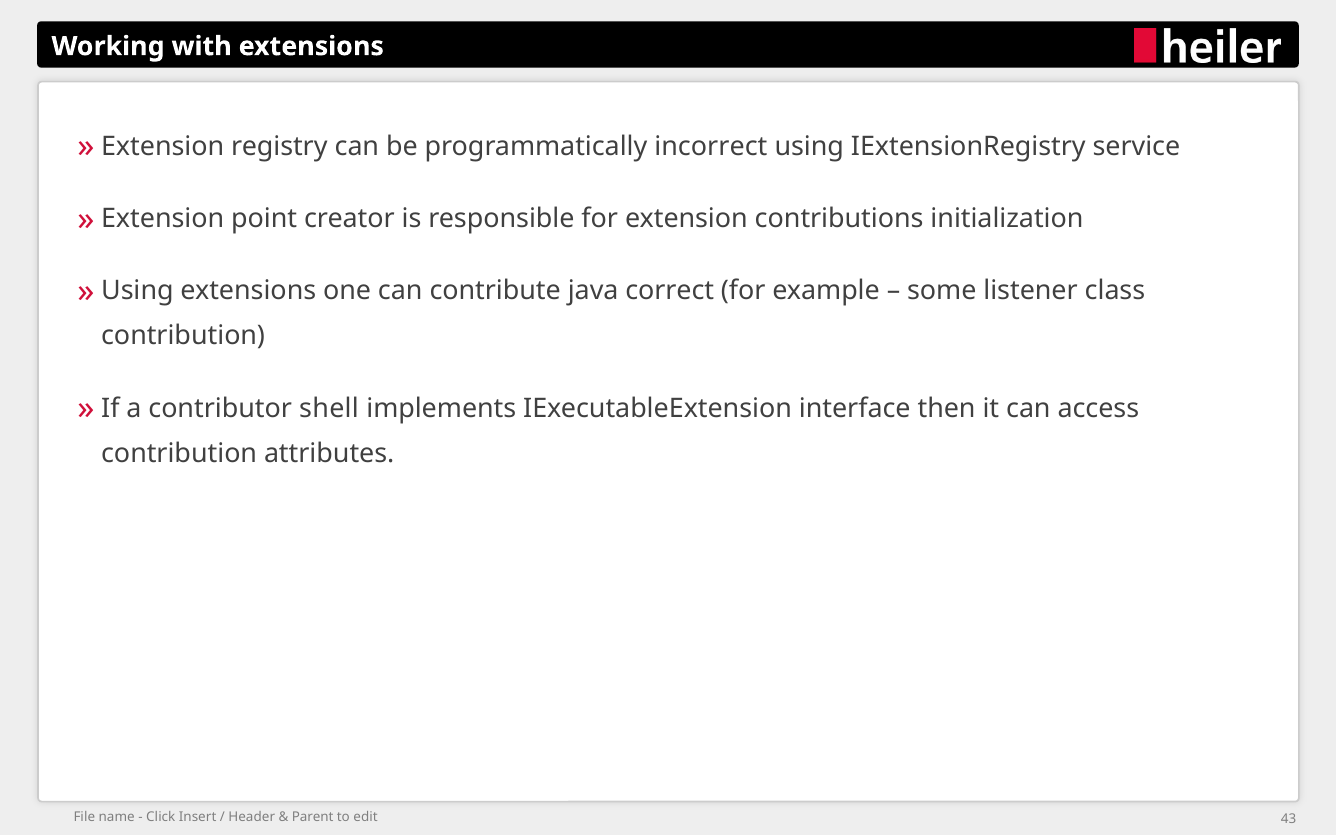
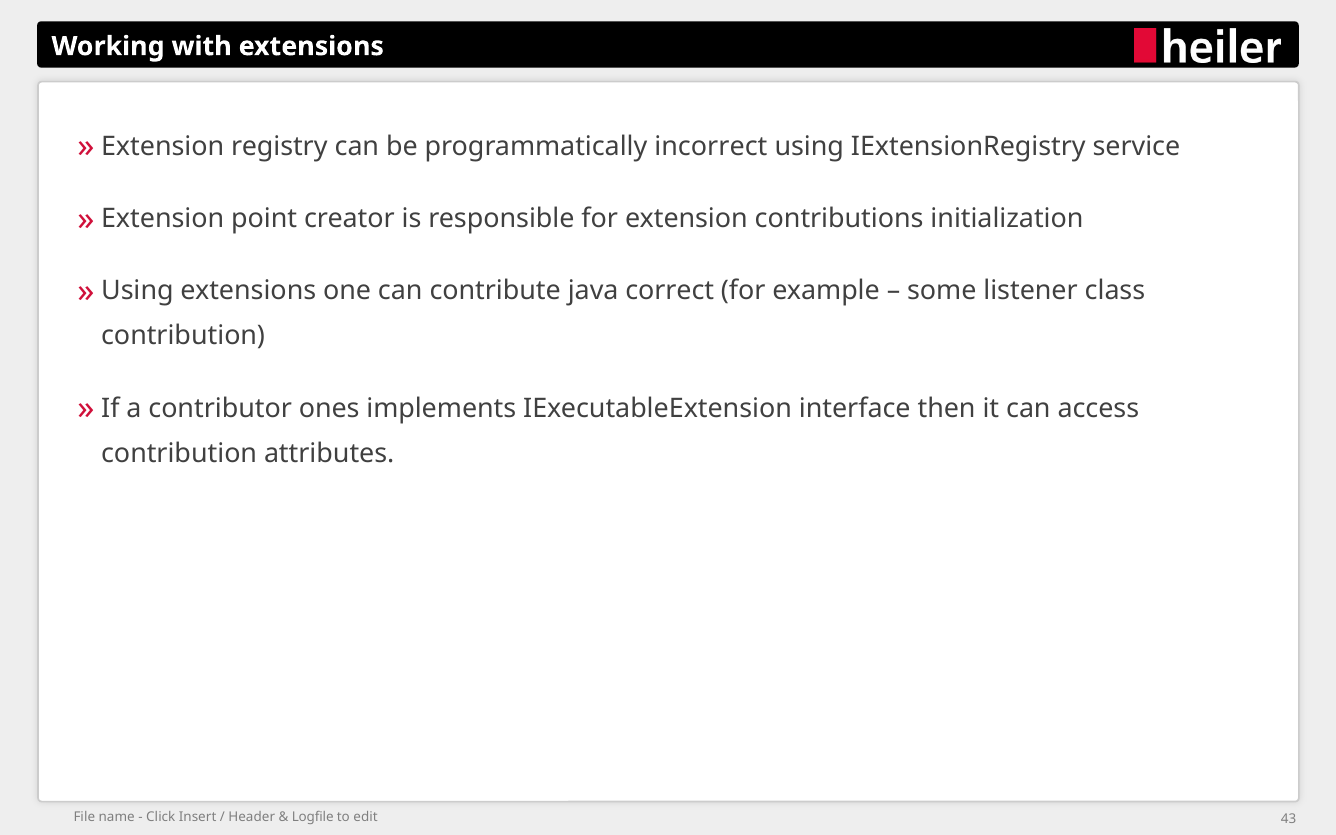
shell: shell -> ones
Parent: Parent -> Logfile
